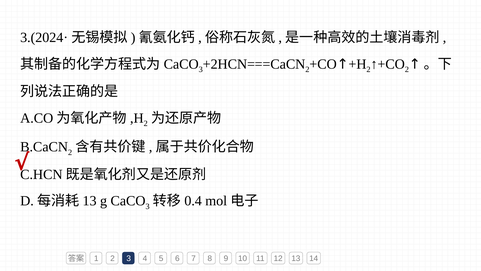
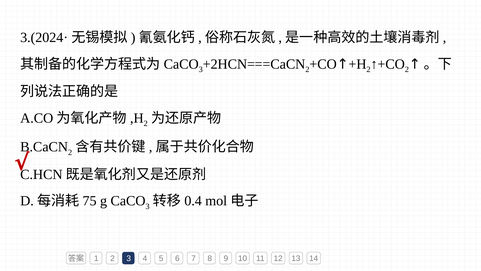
13 at (90, 201): 13 -> 75
